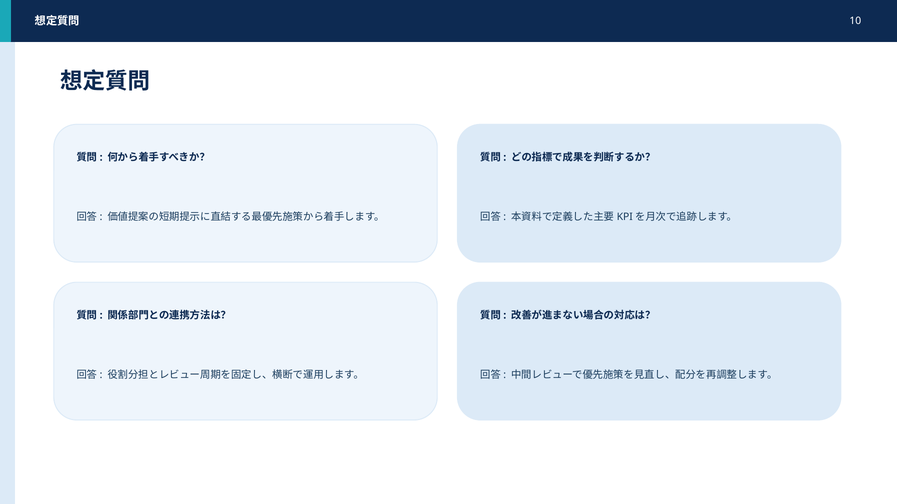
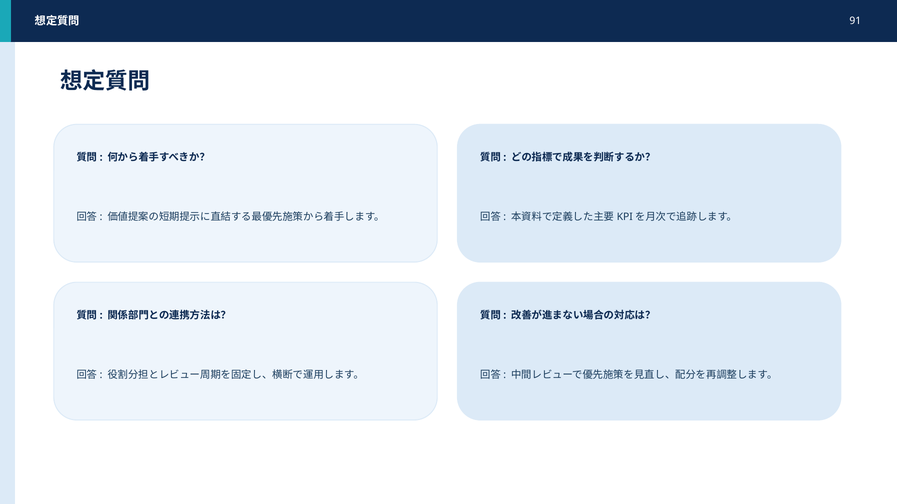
10: 10 -> 91
